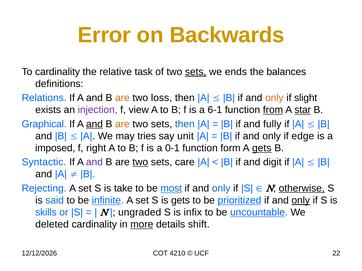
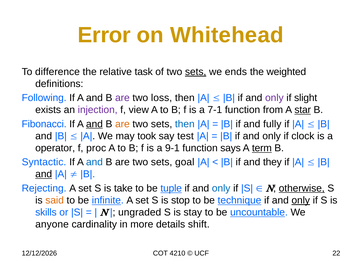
Backwards: Backwards -> Whitehead
To cardinality: cardinality -> difference
balances: balances -> weighted
Relations: Relations -> Following
are at (122, 98) colour: orange -> purple
only at (274, 98) colour: orange -> purple
6-1: 6-1 -> 7-1
from underline: present -> none
Graphical: Graphical -> Fibonacci
tries: tries -> took
unit: unit -> test
edge: edge -> clock
imposed: imposed -> operator
right: right -> proc
0-1: 0-1 -> 9-1
form: form -> says
A gets: gets -> term
and at (94, 162) colour: purple -> blue
two at (140, 162) underline: present -> none
care: care -> goal
digit: digit -> they
and at (44, 175) underline: none -> present
most: most -> tuple
said colour: blue -> orange
is gets: gets -> stop
prioritized: prioritized -> technique
infix: infix -> stay
deleted: deleted -> anyone
more underline: present -> none
